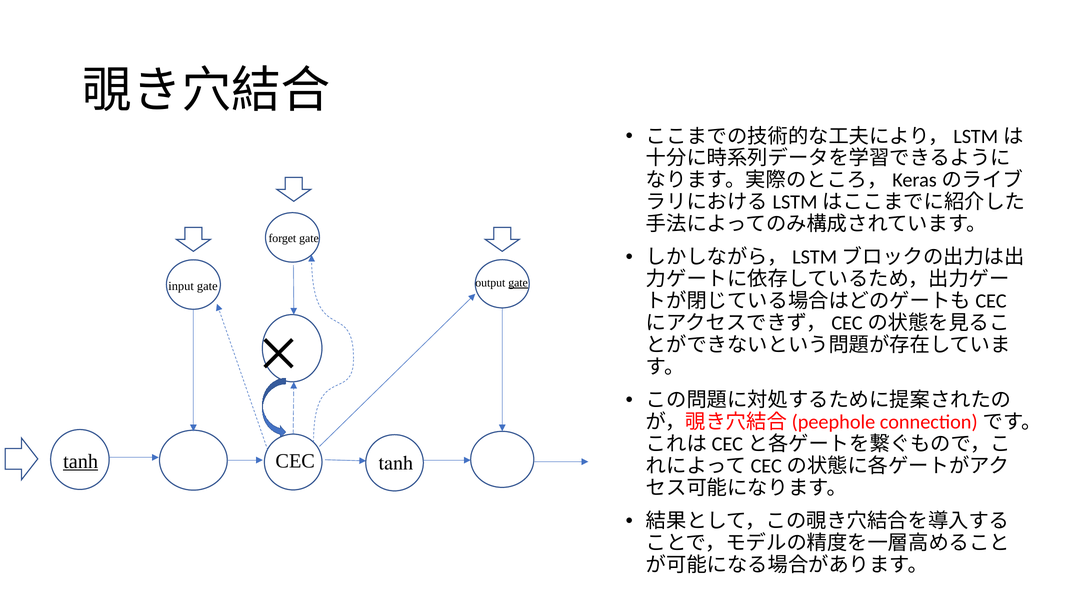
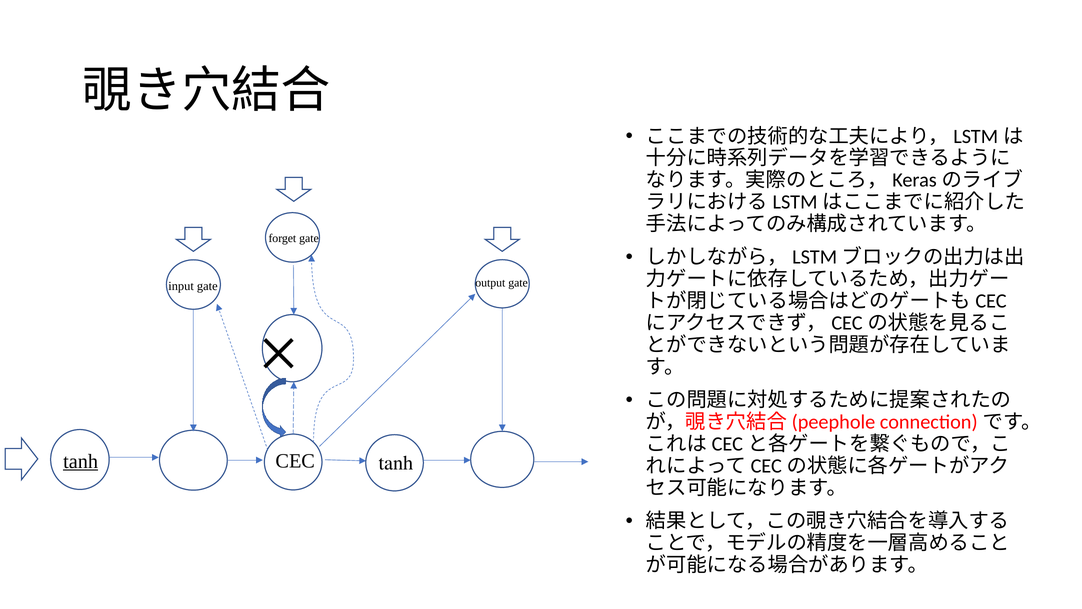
gate at (518, 283) underline: present -> none
